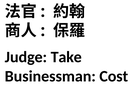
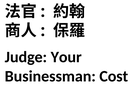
Take: Take -> Your
